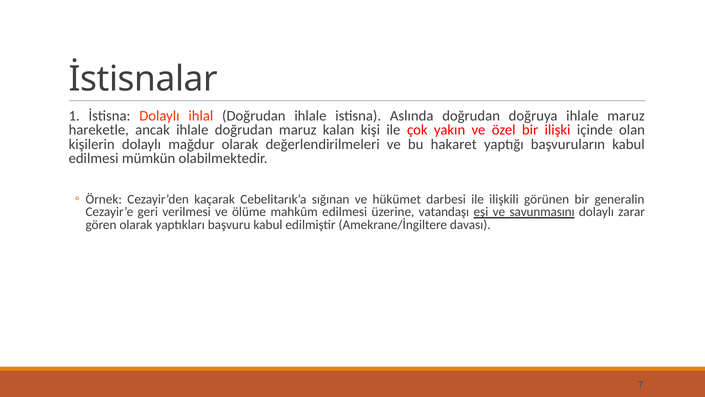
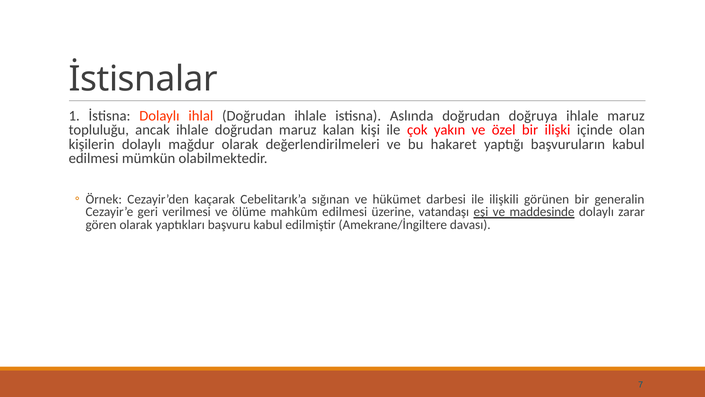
hareketle: hareketle -> topluluğu
savunmasını: savunmasını -> maddesinde
